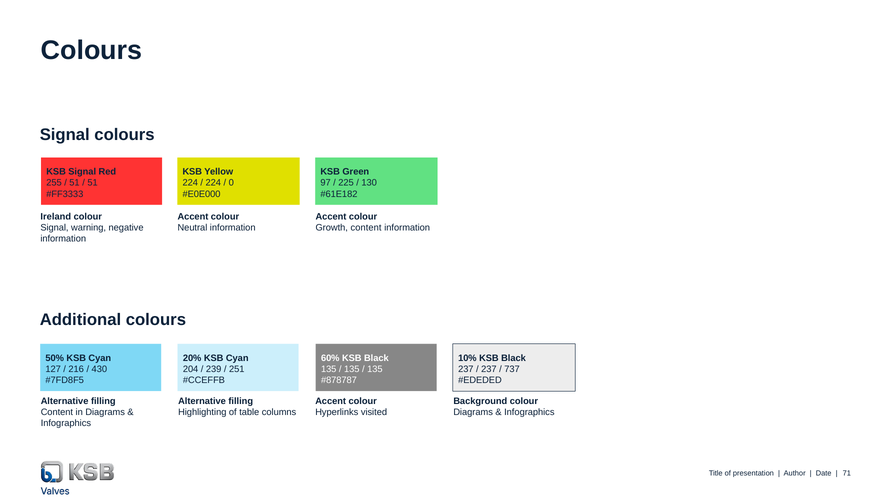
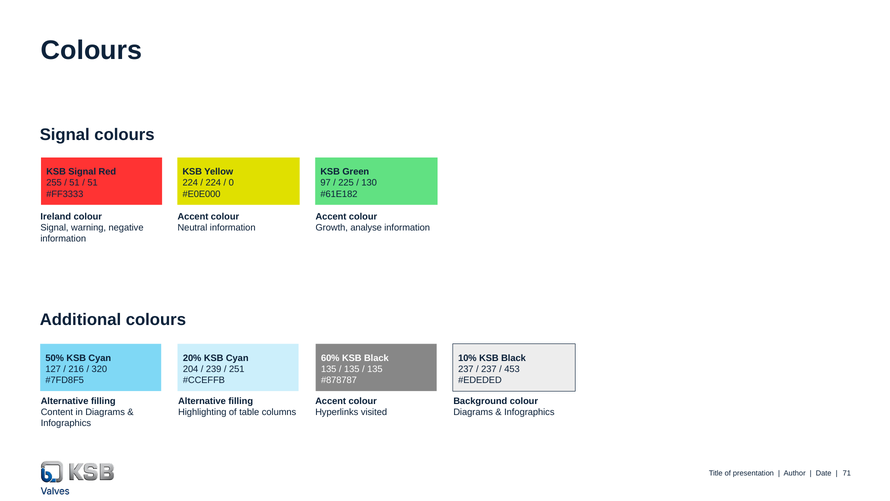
Growth content: content -> analyse
430: 430 -> 320
737: 737 -> 453
